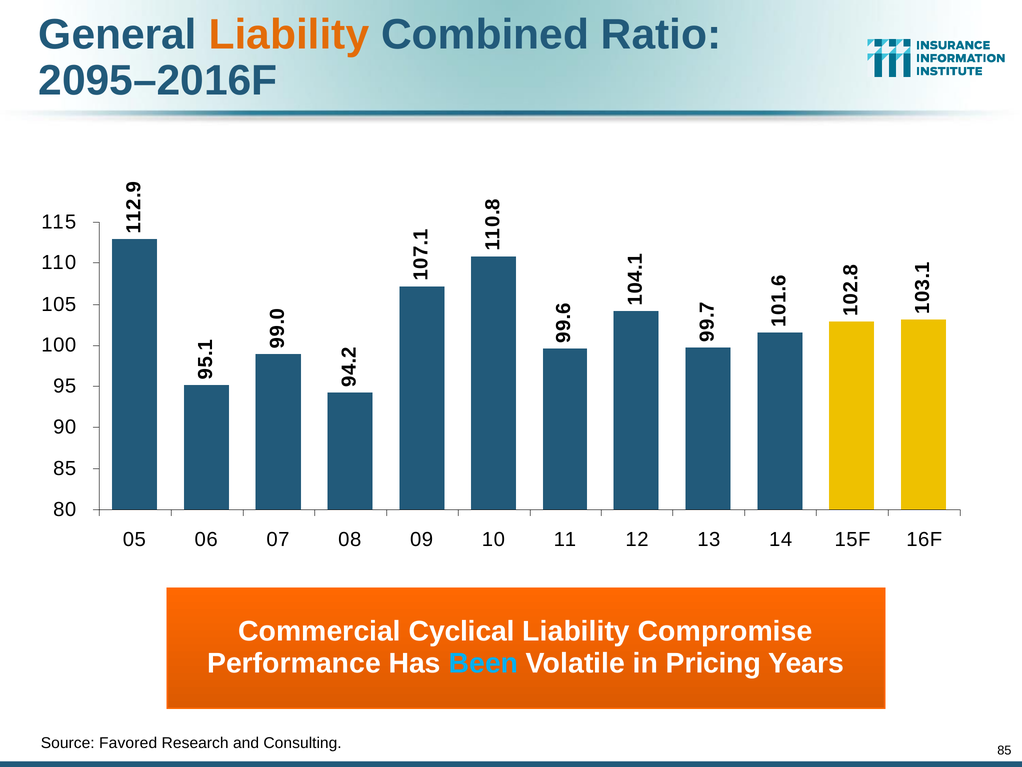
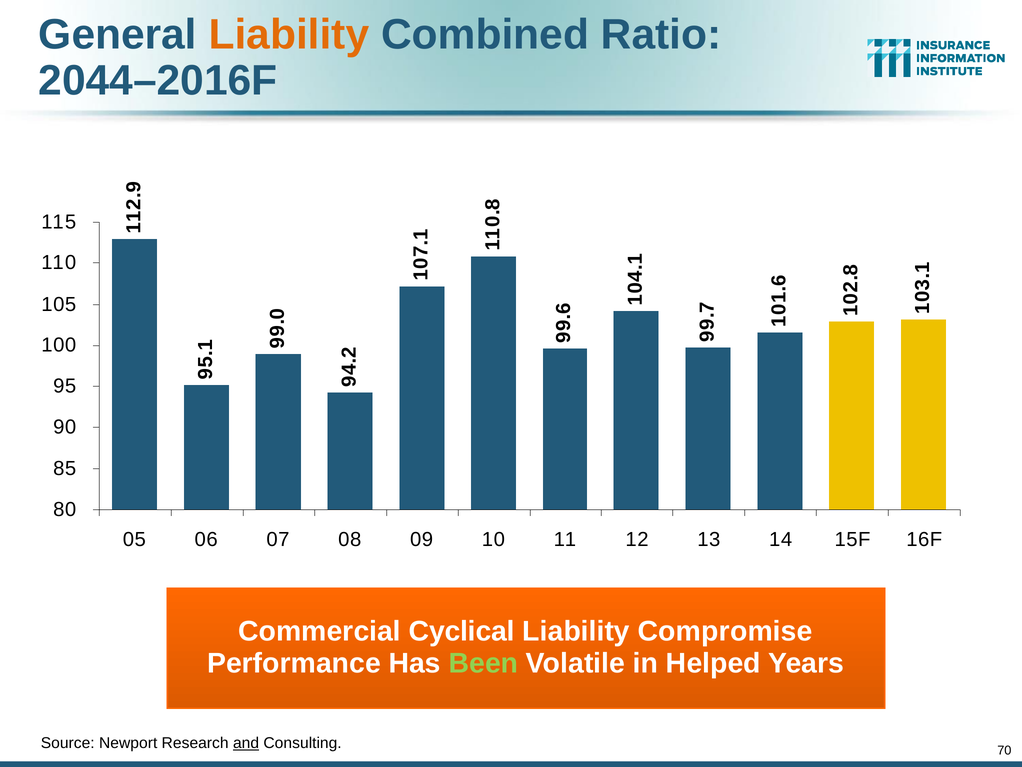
2095–2016F: 2095–2016F -> 2044–2016F
Been colour: light blue -> light green
Pricing: Pricing -> Helped
Favored: Favored -> Newport
and underline: none -> present
Consulting 85: 85 -> 70
